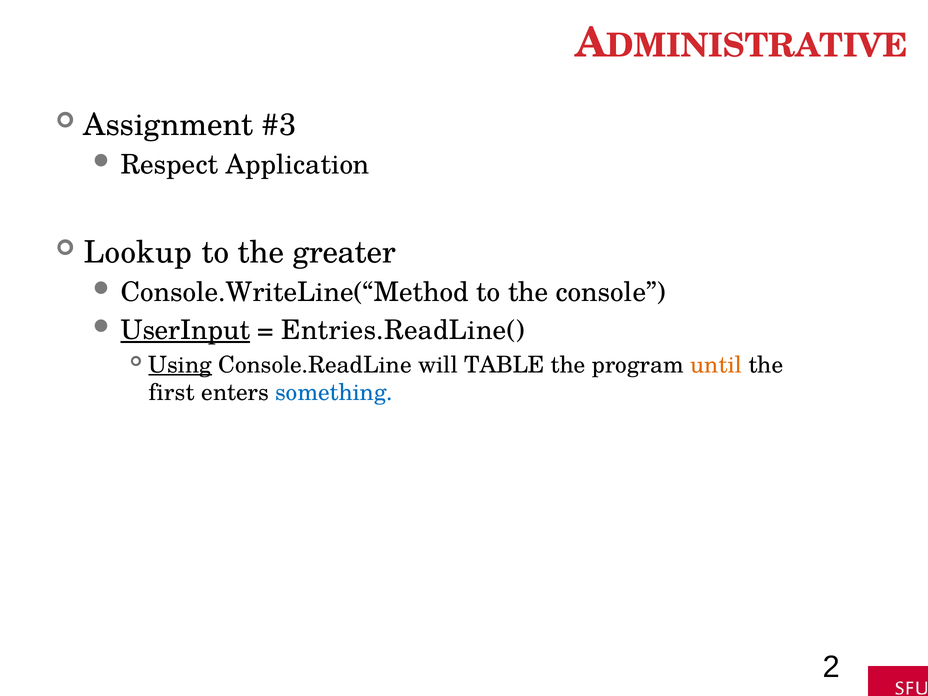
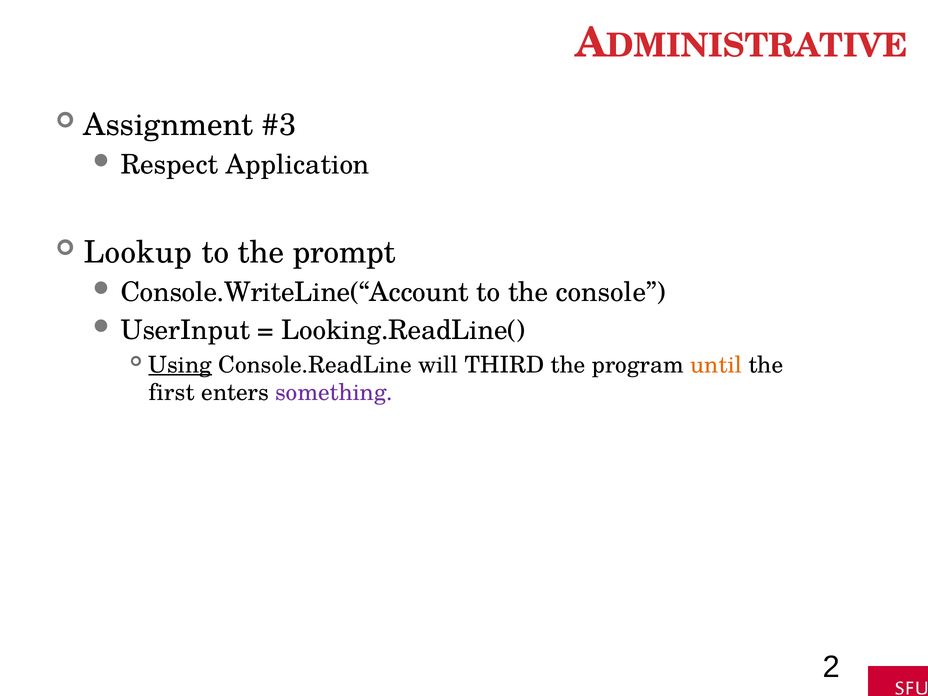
greater: greater -> prompt
Console.WriteLine(“Method: Console.WriteLine(“Method -> Console.WriteLine(“Account
UserInput underline: present -> none
Entries.ReadLine(: Entries.ReadLine( -> Looking.ReadLine(
TABLE: TABLE -> THIRD
something colour: blue -> purple
